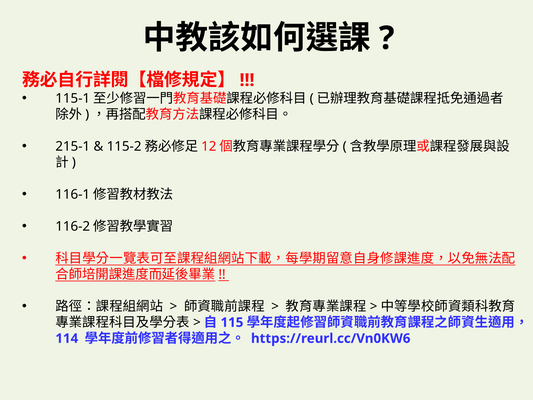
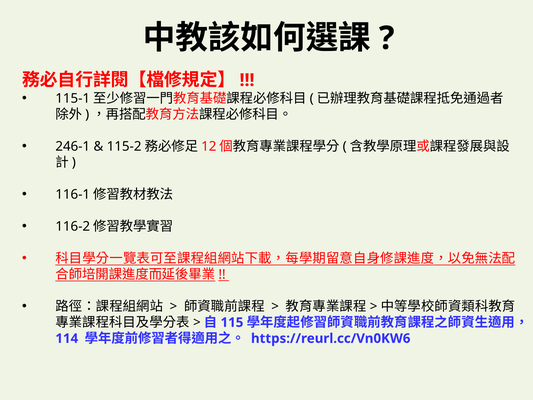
215-1: 215-1 -> 246-1
